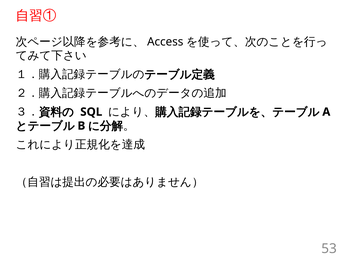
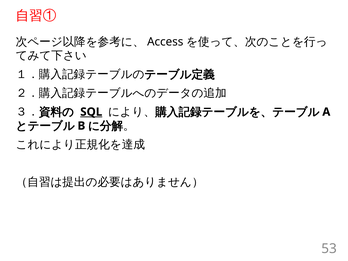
SQL underline: none -> present
